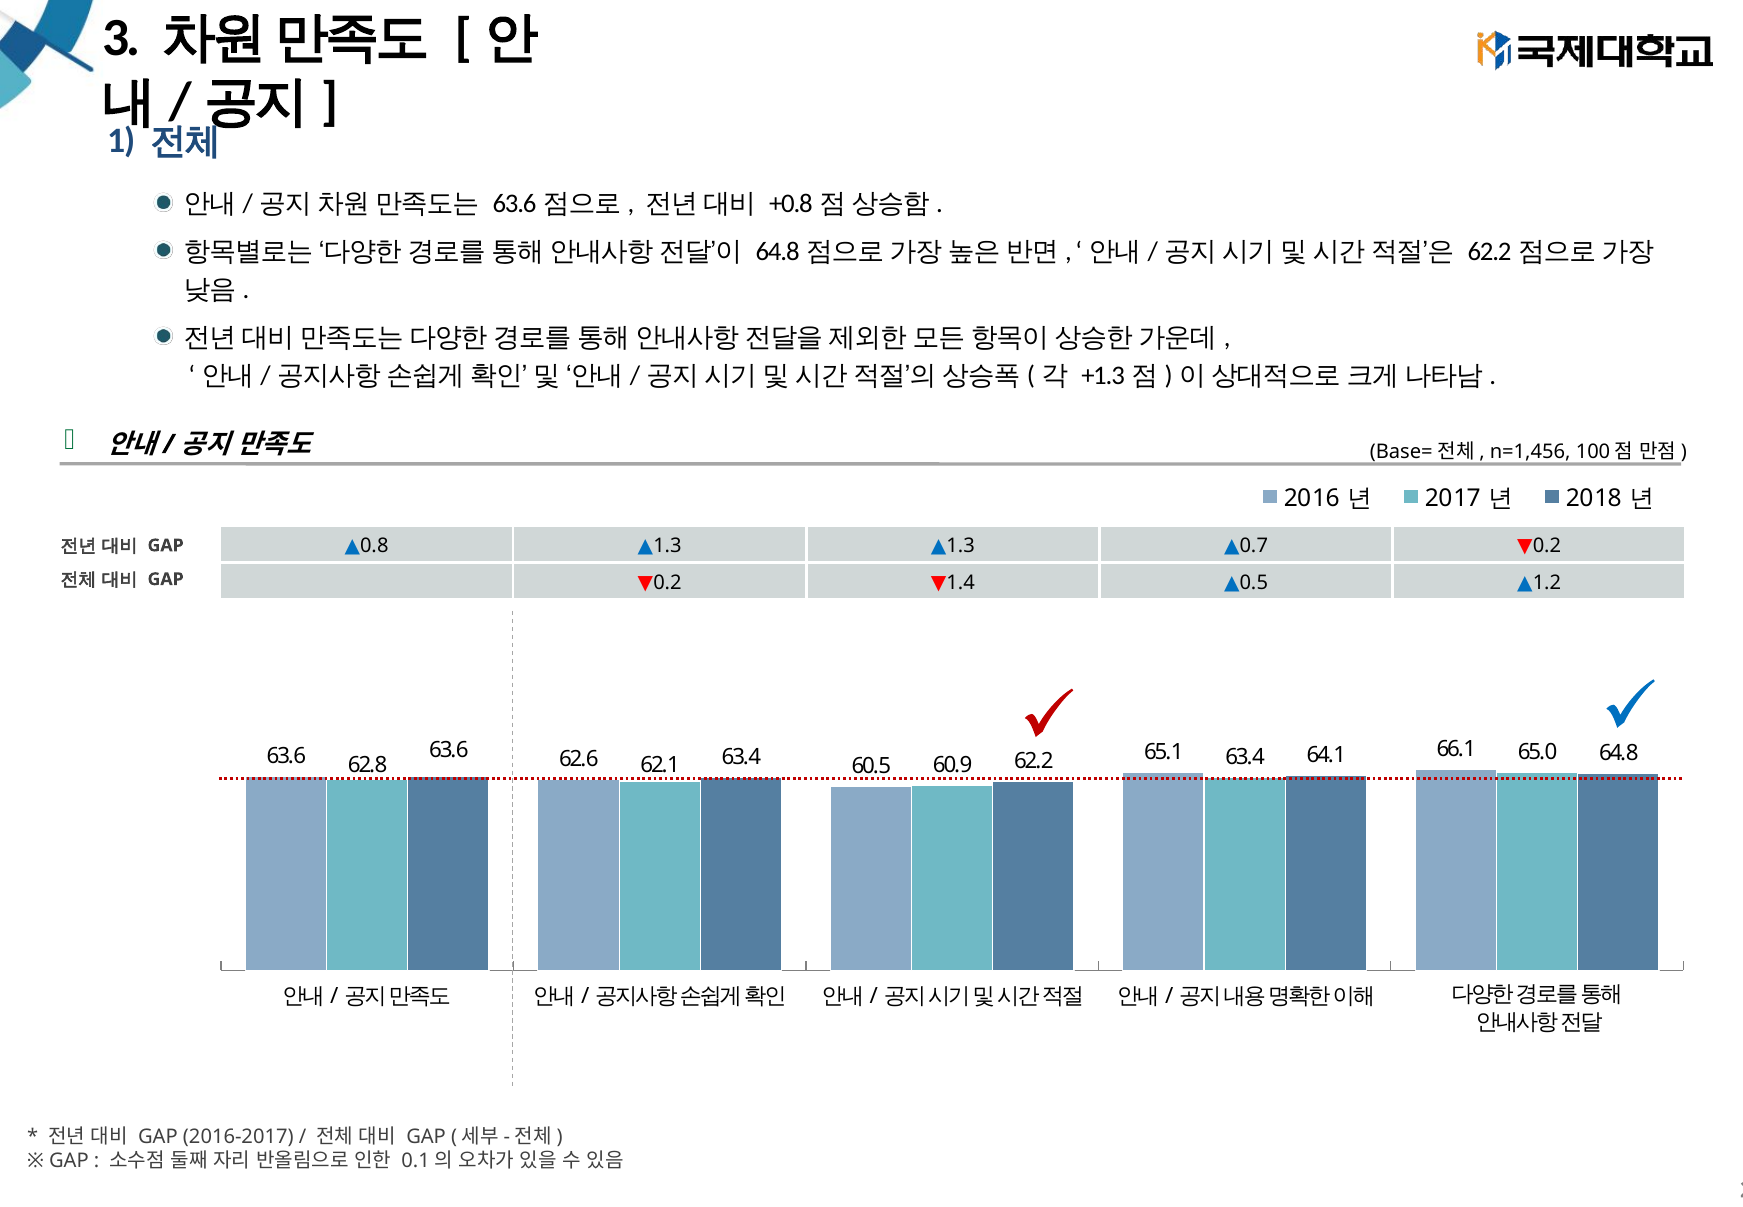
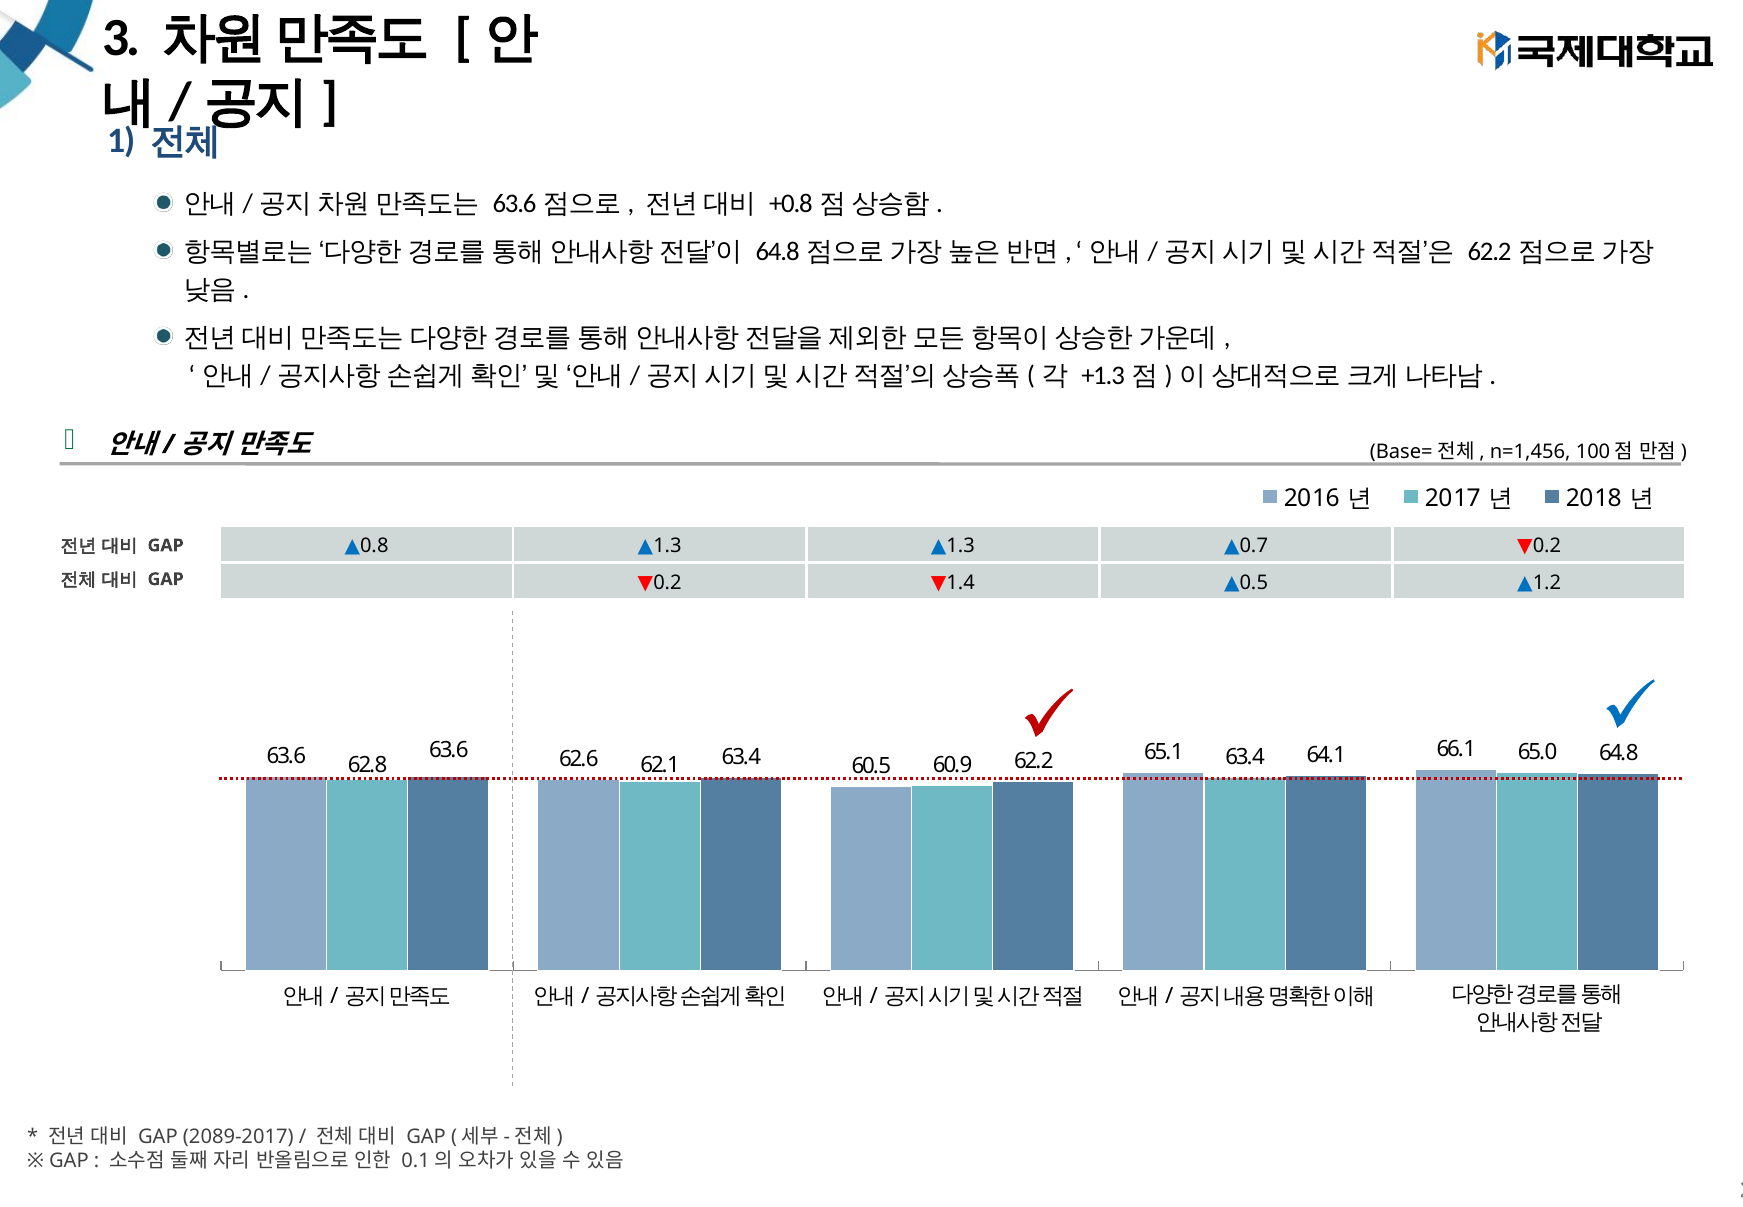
2016-2017: 2016-2017 -> 2089-2017
